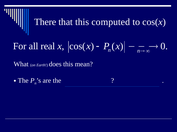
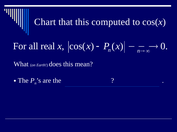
There: There -> Chart
